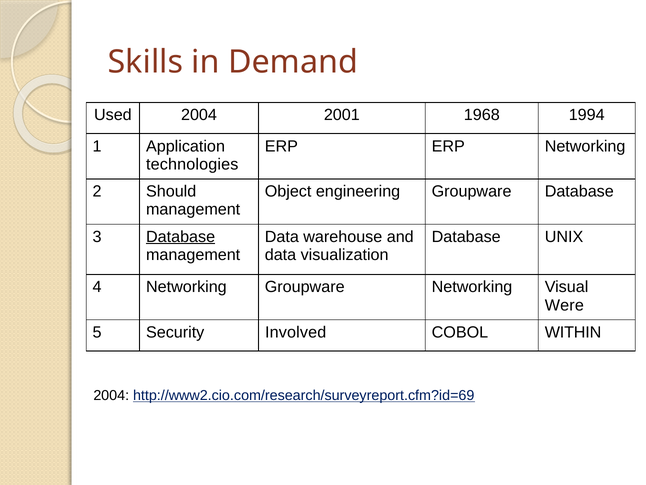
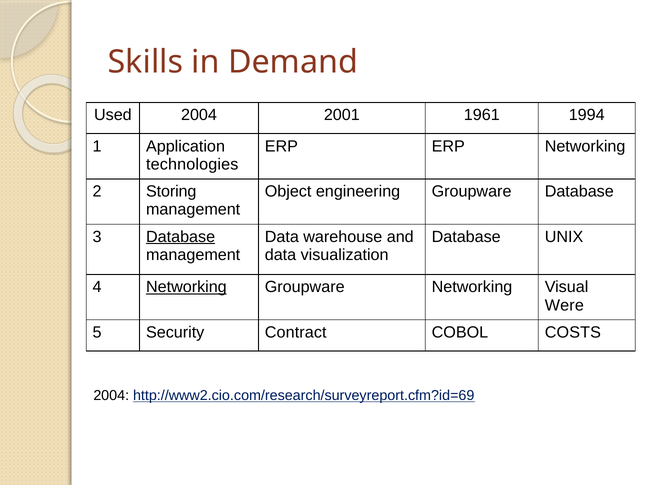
1968: 1968 -> 1961
Should: Should -> Storing
Networking at (186, 287) underline: none -> present
Involved: Involved -> Contract
WITHIN: WITHIN -> COSTS
